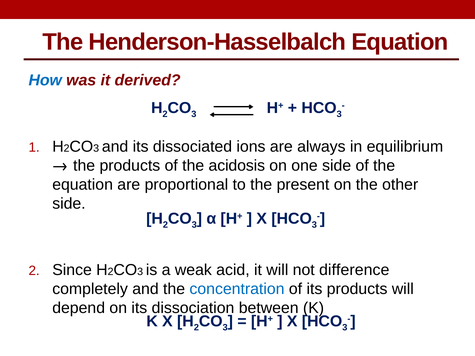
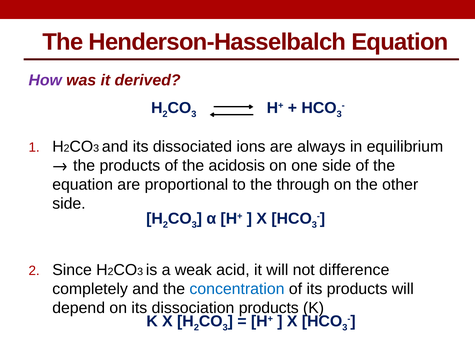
How colour: blue -> purple
present: present -> through
dissociation between: between -> products
